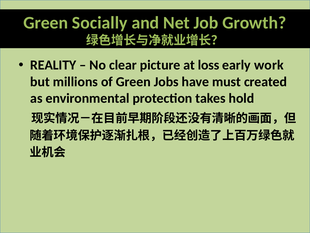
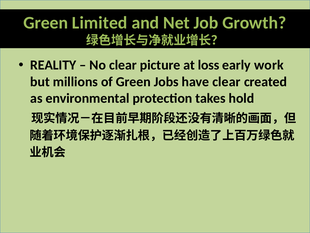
Socially: Socially -> Limited
have must: must -> clear
